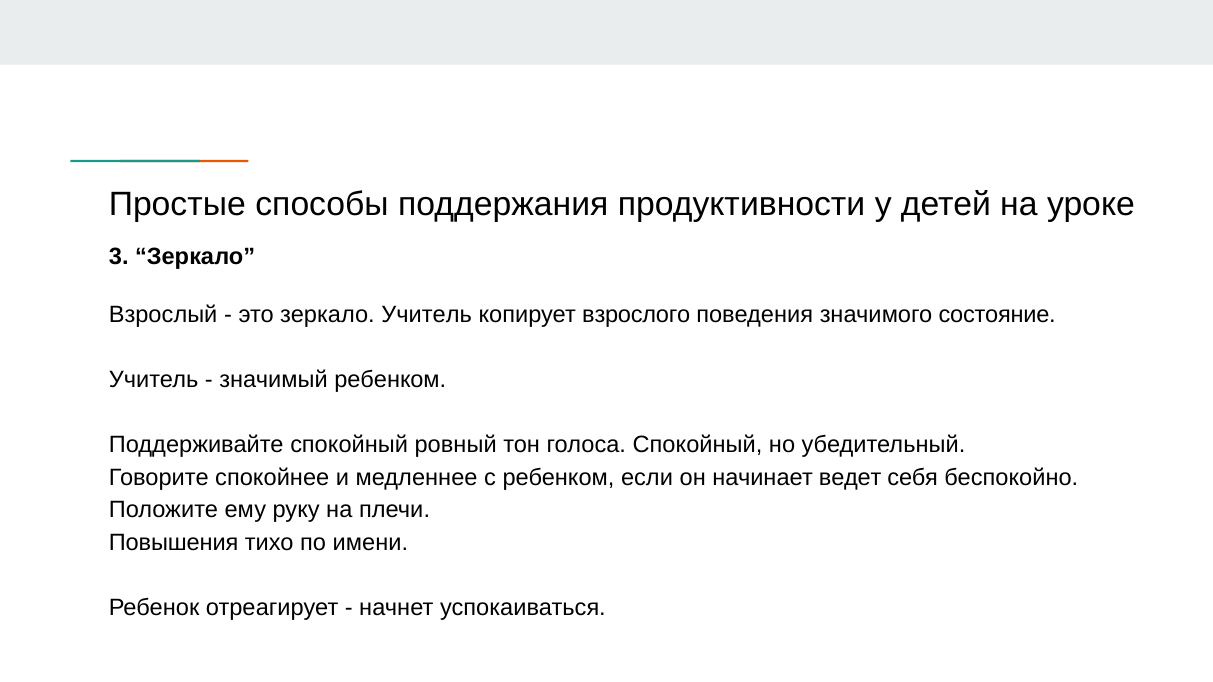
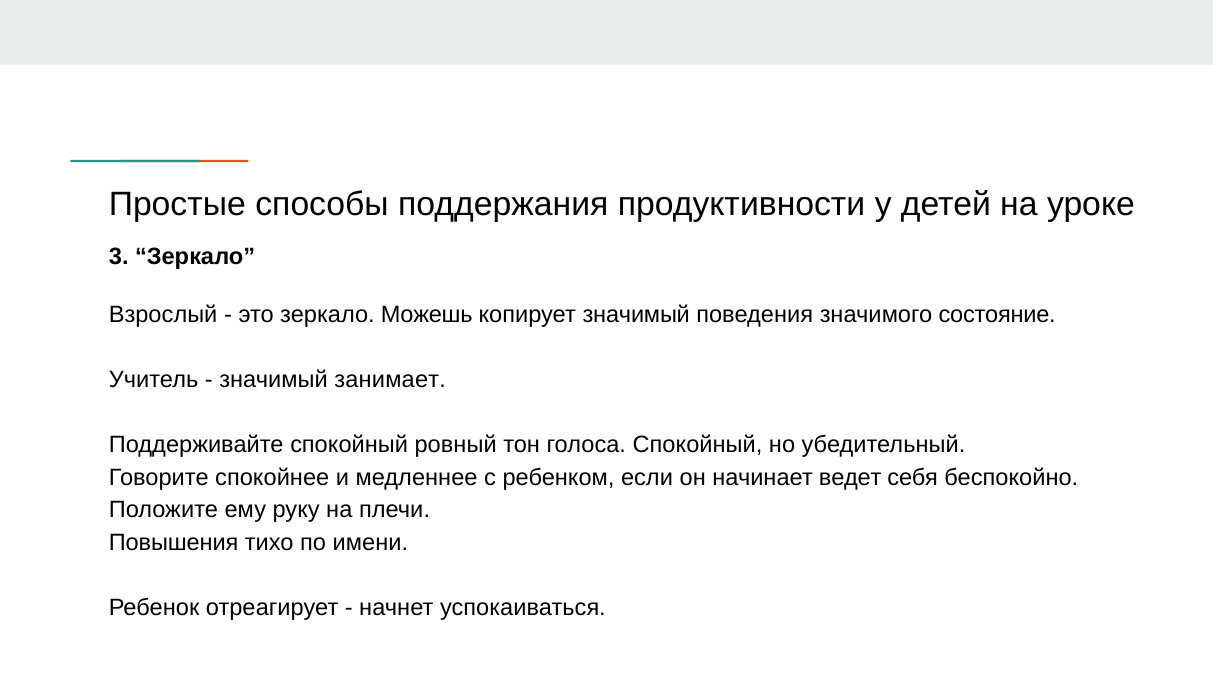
зеркало Учитель: Учитель -> Можешь
копирует взрослого: взрослого -> значимый
значимый ребенком: ребенком -> занимает
